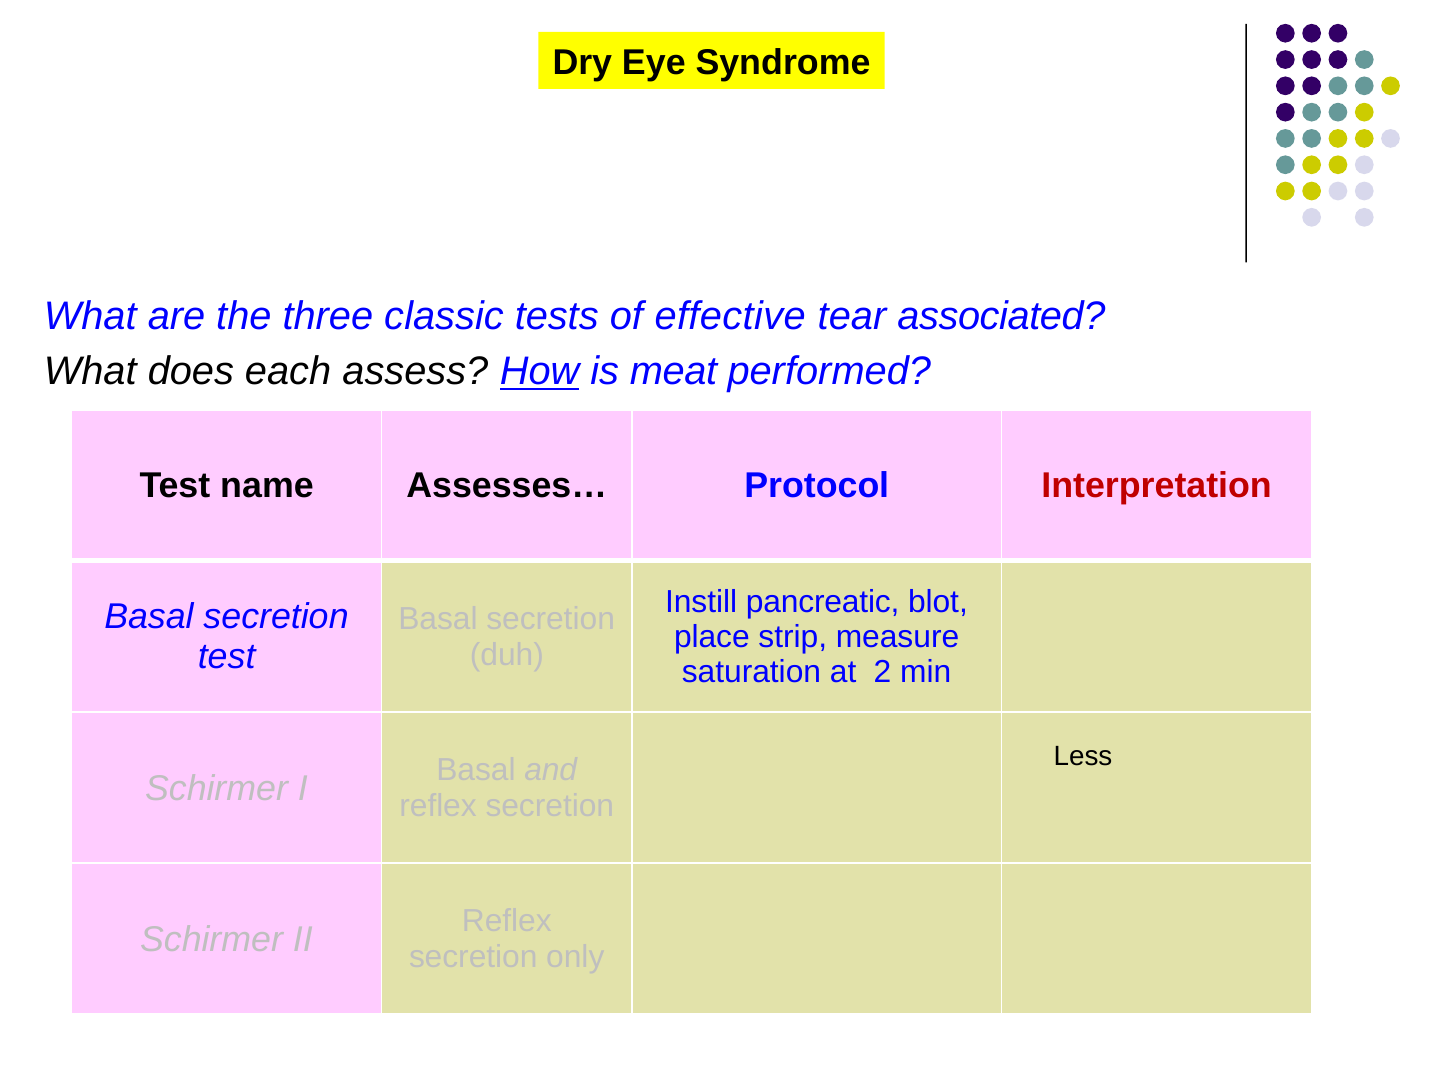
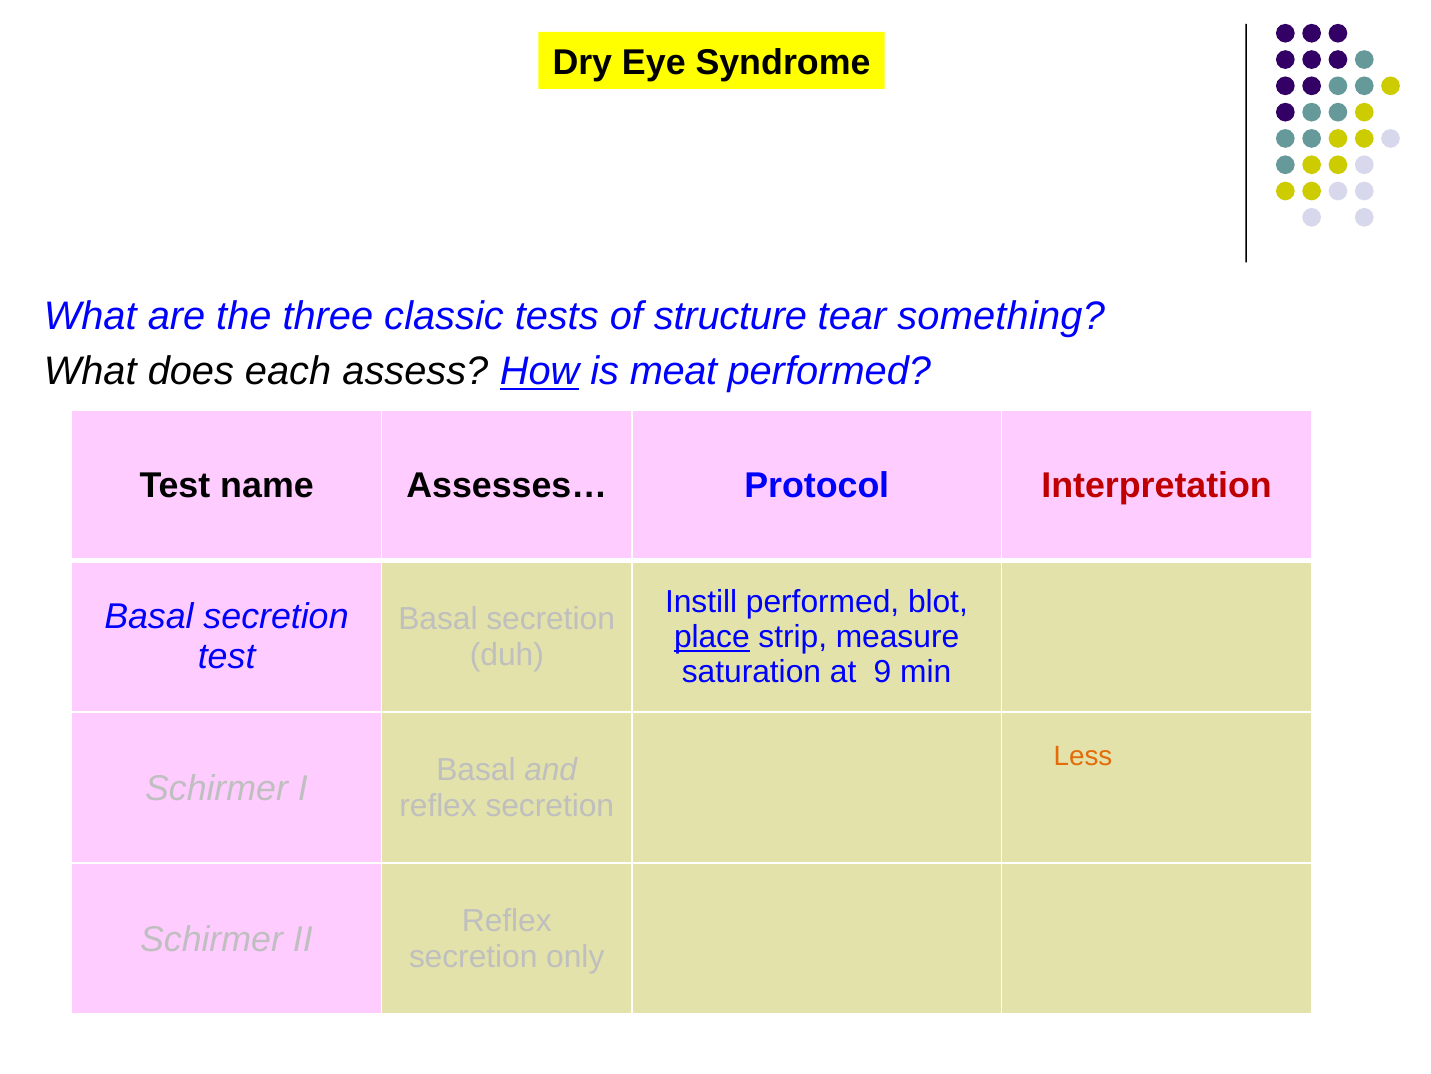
effective: effective -> structure
associated: associated -> something
Instill pancreatic: pancreatic -> performed
place at (712, 636) underline: none -> present
at 2: 2 -> 9
Less at (1083, 756) colour: black -> orange
